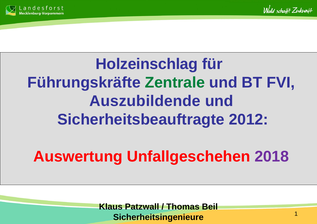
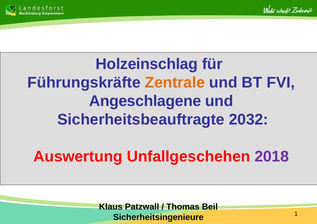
Zentrale colour: green -> orange
Auszubildende: Auszubildende -> Angeschlagene
2012: 2012 -> 2032
